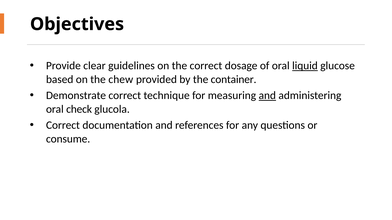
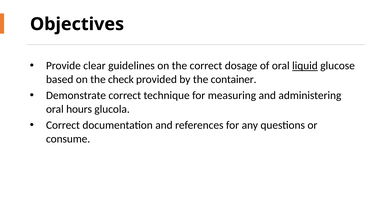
chew: chew -> check
and at (267, 96) underline: present -> none
check: check -> hours
